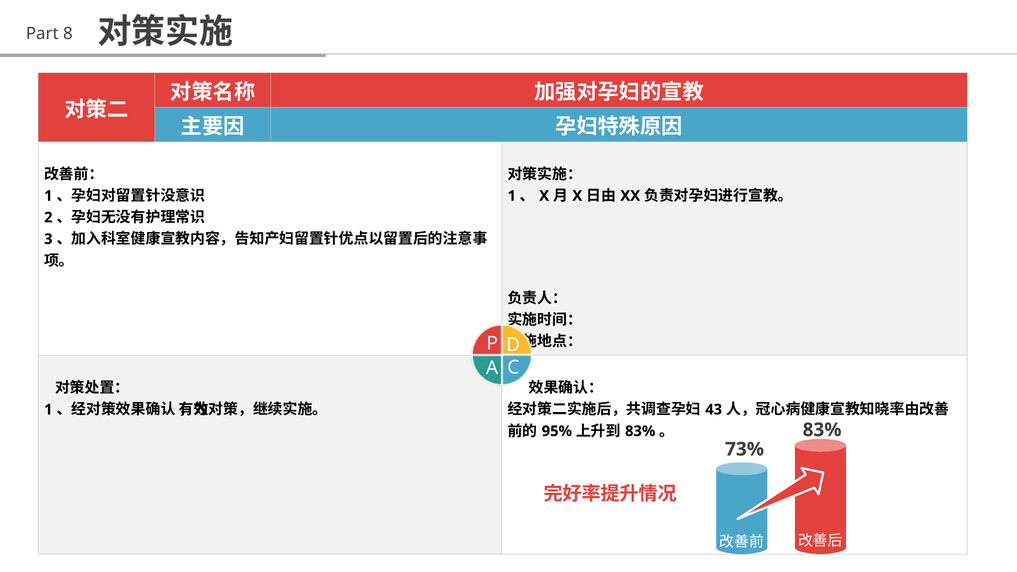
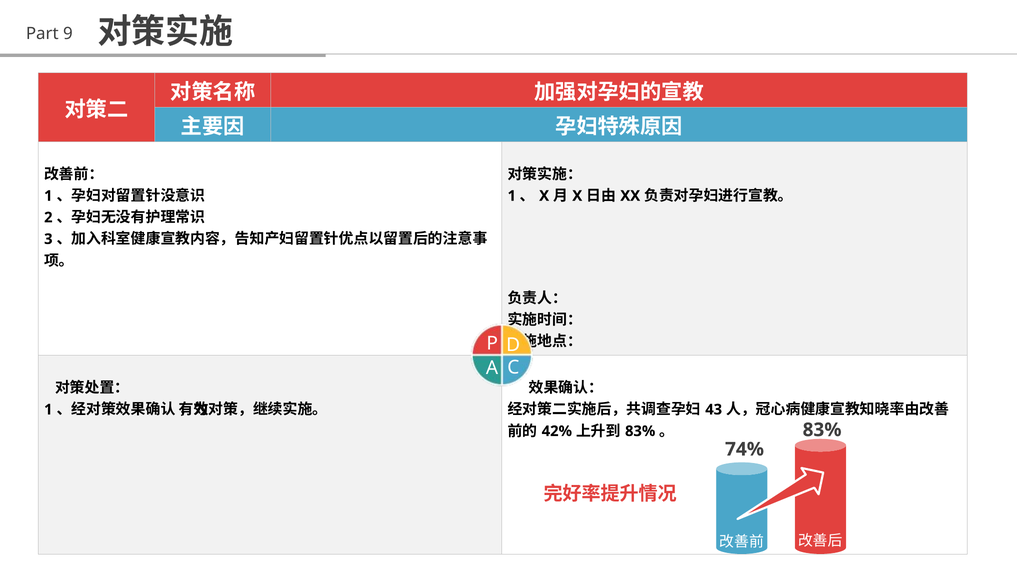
8: 8 -> 9
95%: 95% -> 42%
73%: 73% -> 74%
